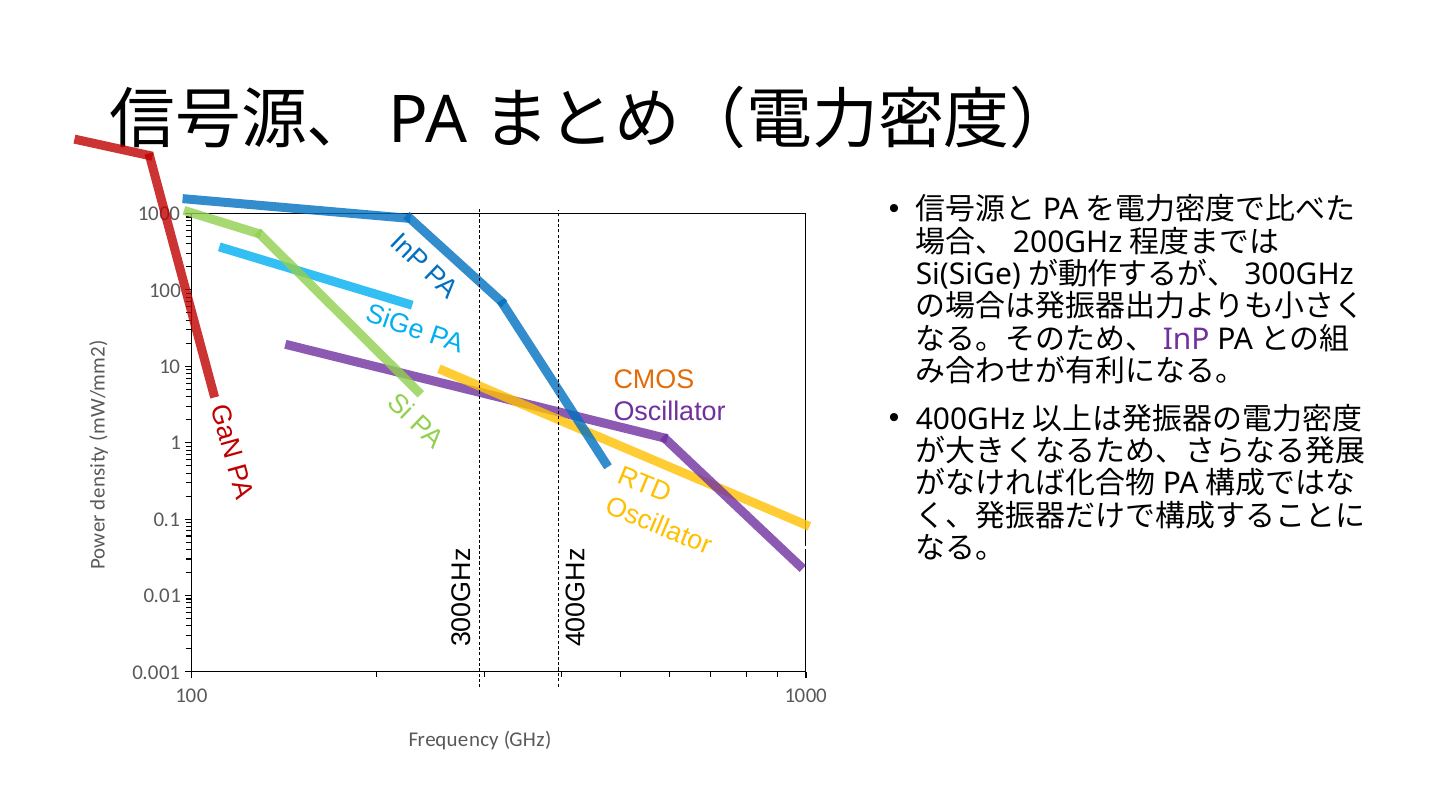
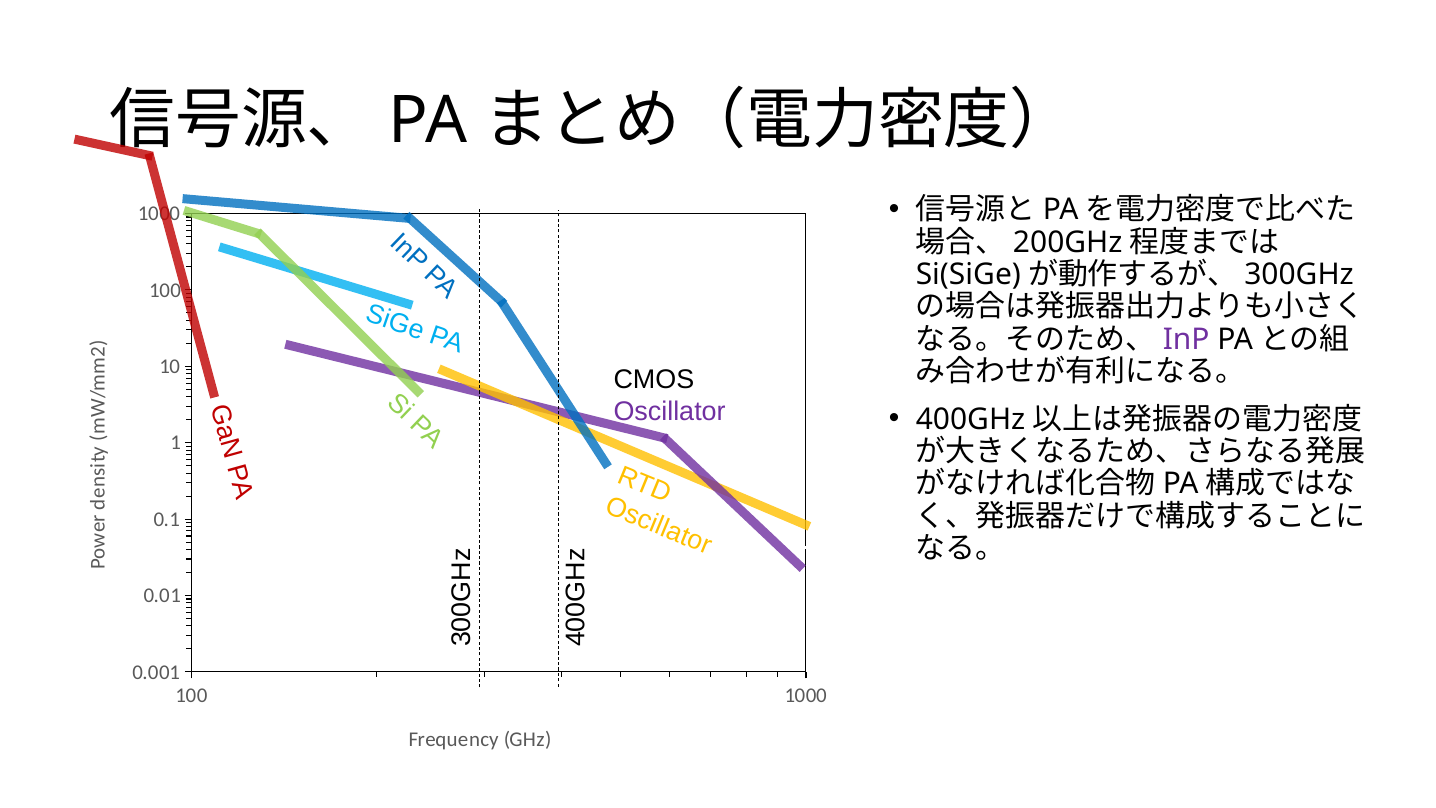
CMOS colour: orange -> black
